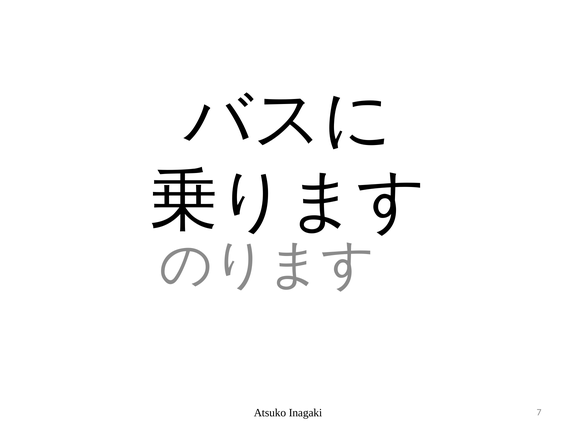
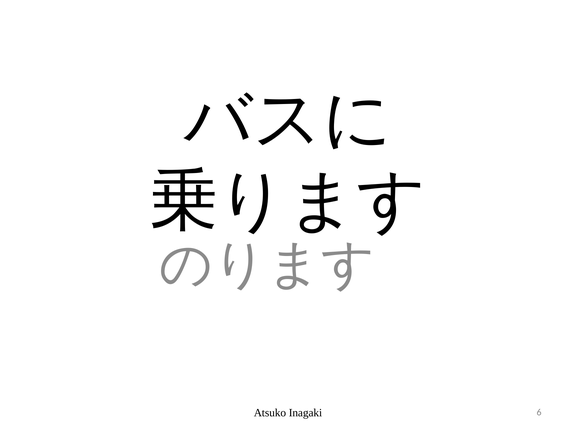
7: 7 -> 6
